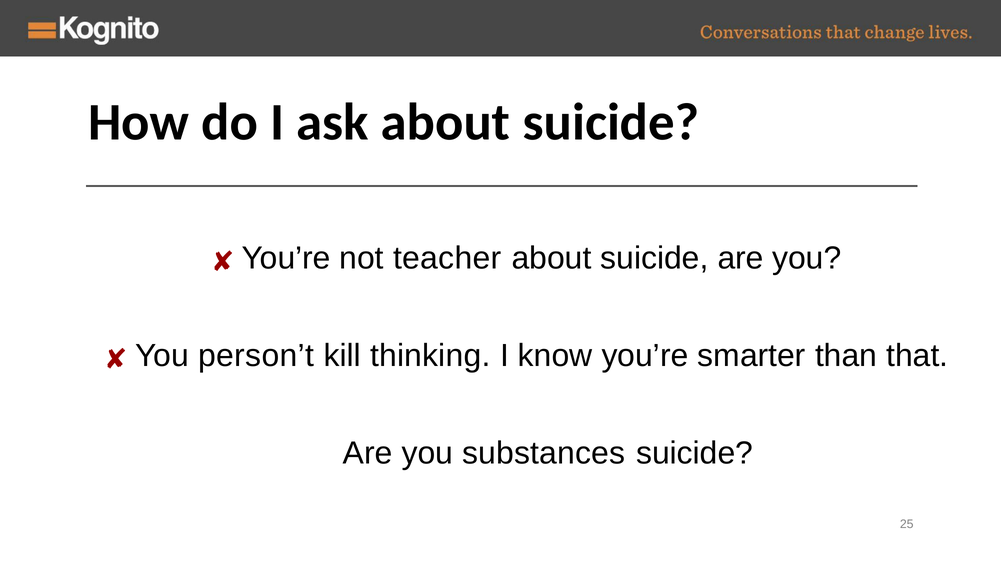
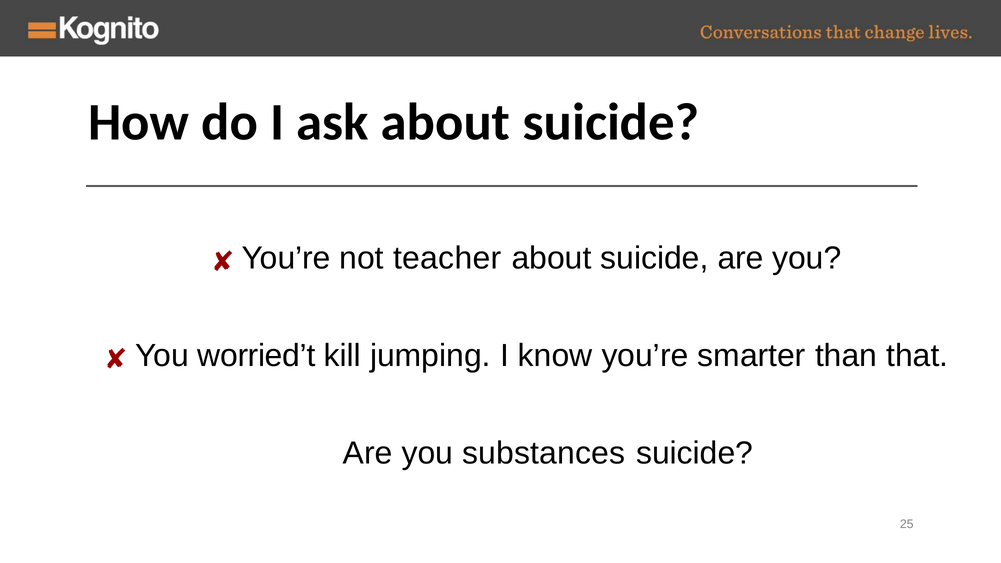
person’t: person’t -> worried’t
thinking: thinking -> jumping
